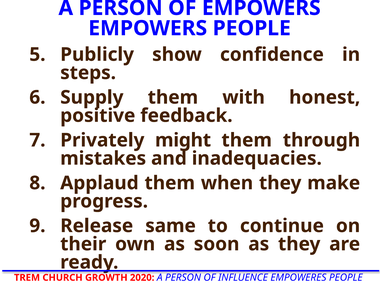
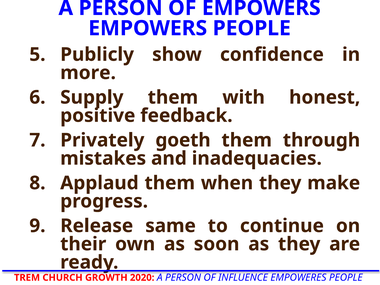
steps: steps -> more
might: might -> goeth
